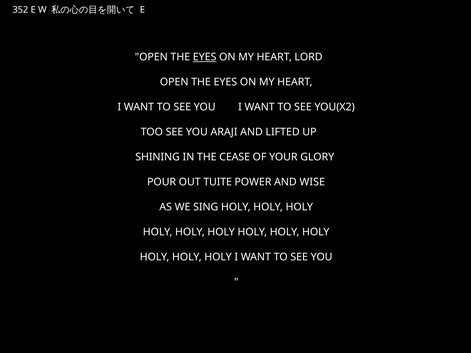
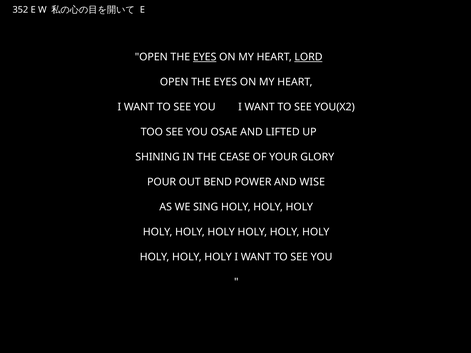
LORD underline: none -> present
ARAJI: ARAJI -> OSAE
TUITE: TUITE -> BEND
